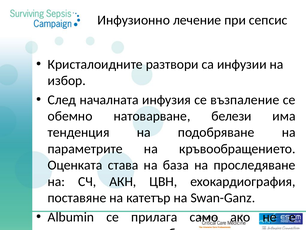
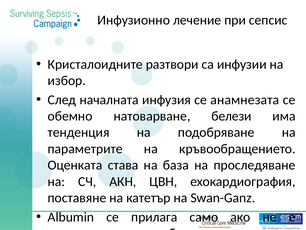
възпаление: възпаление -> анамнезата
